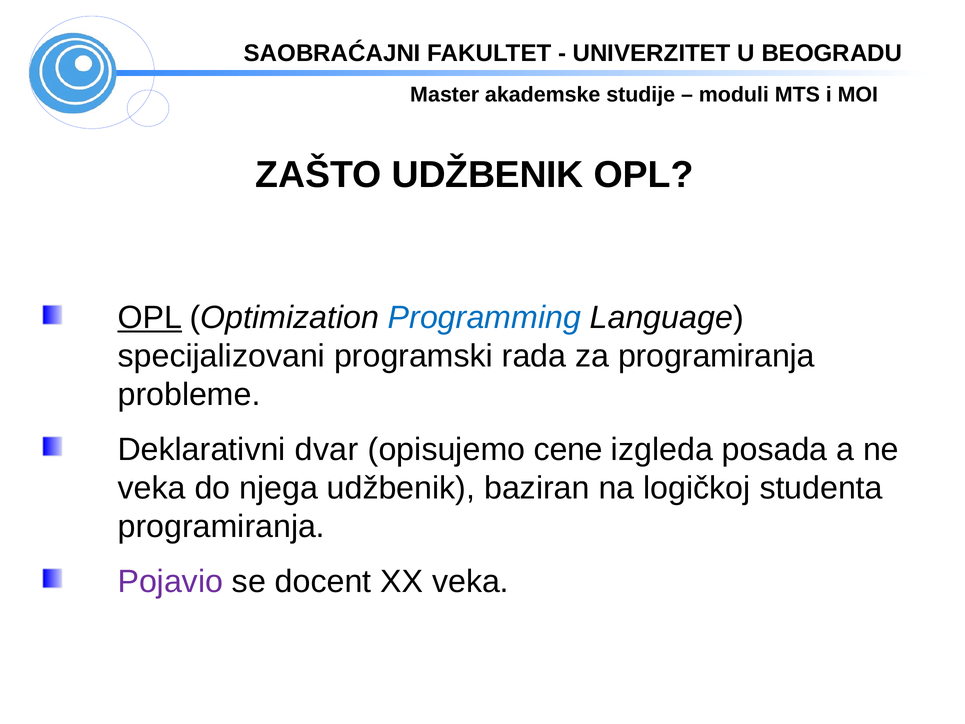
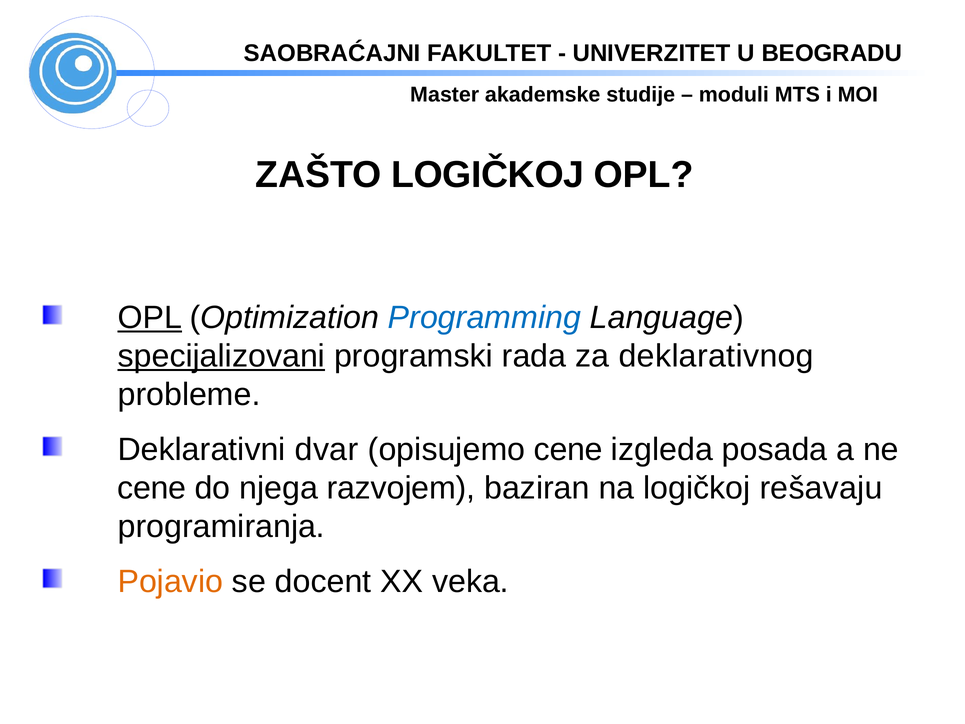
ZAŠTO UDŽBENIK: UDŽBENIK -> LOGIČKOJ
specijalizovani underline: none -> present
za programiranja: programiranja -> deklarativnog
veka at (152, 488): veka -> cene
njega udžbenik: udžbenik -> razvojem
studenta: studenta -> rešavaju
Pojavio colour: purple -> orange
